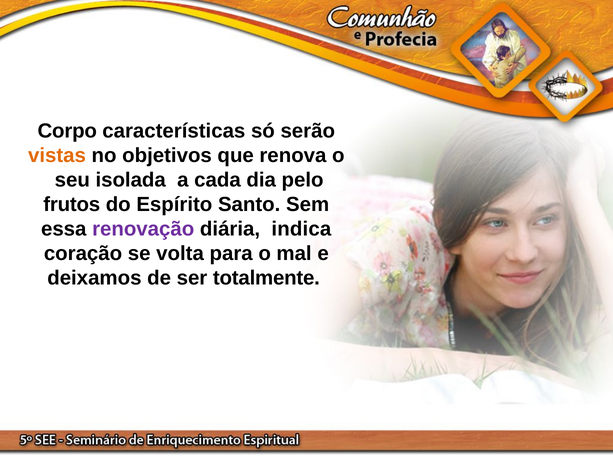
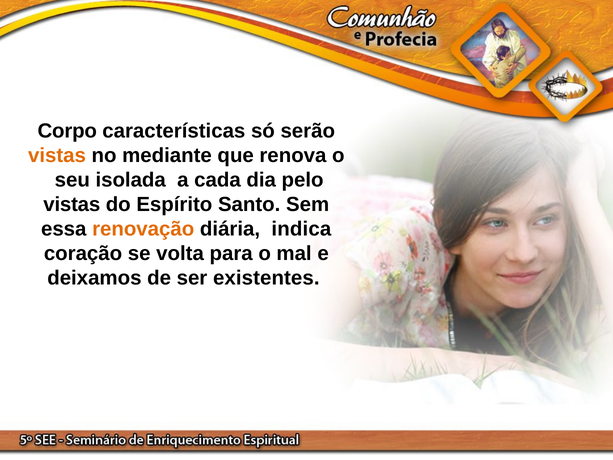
objetivos: objetivos -> mediante
frutos at (72, 204): frutos -> vistas
renovação colour: purple -> orange
totalmente: totalmente -> existentes
